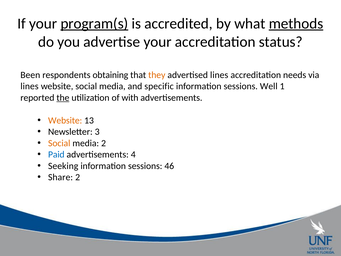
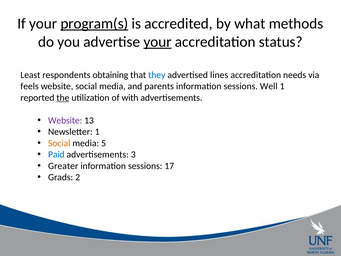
methods underline: present -> none
your at (158, 42) underline: none -> present
Been: Been -> Least
they colour: orange -> blue
lines at (30, 86): lines -> feels
specific: specific -> parents
Website at (65, 120) colour: orange -> purple
Newsletter 3: 3 -> 1
media 2: 2 -> 5
4: 4 -> 3
Seeking: Seeking -> Greater
46: 46 -> 17
Share: Share -> Grads
